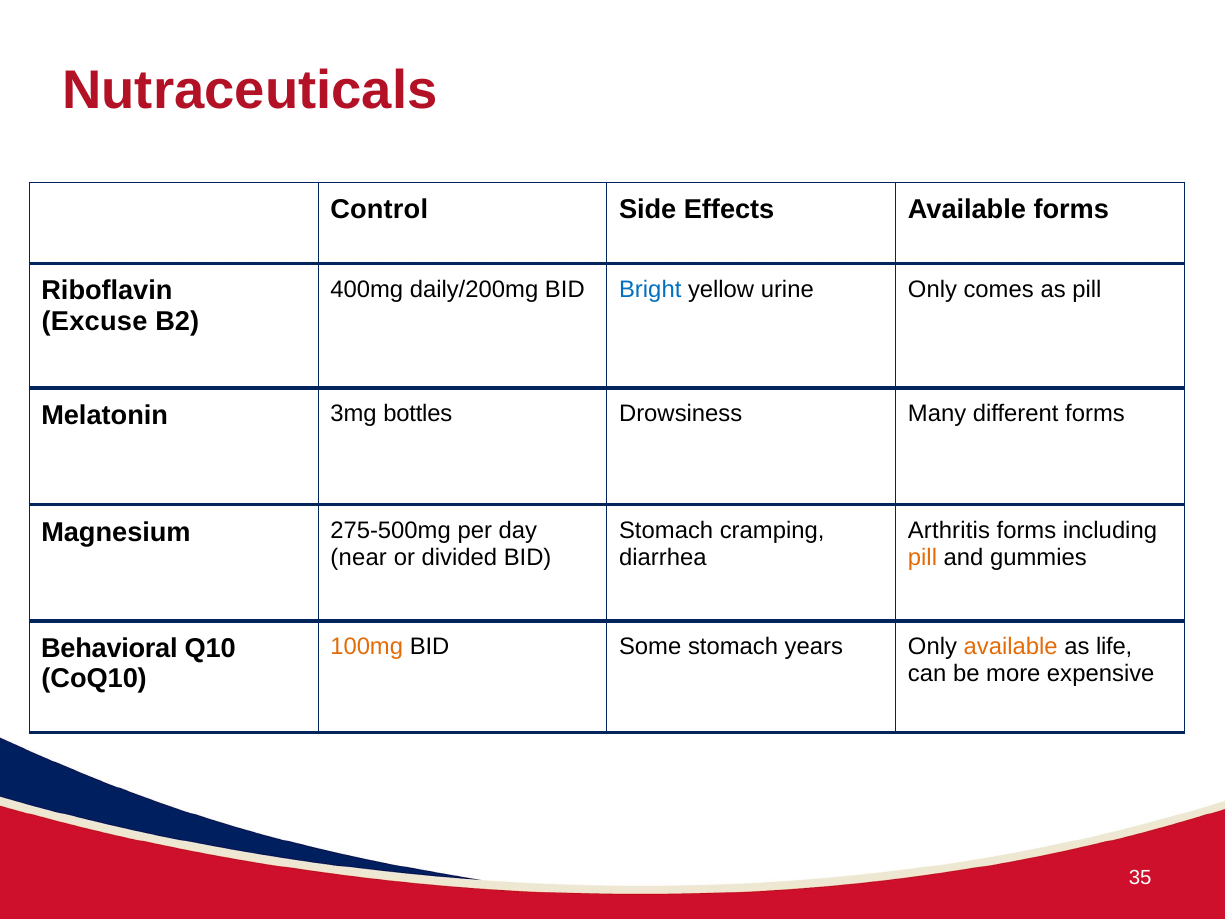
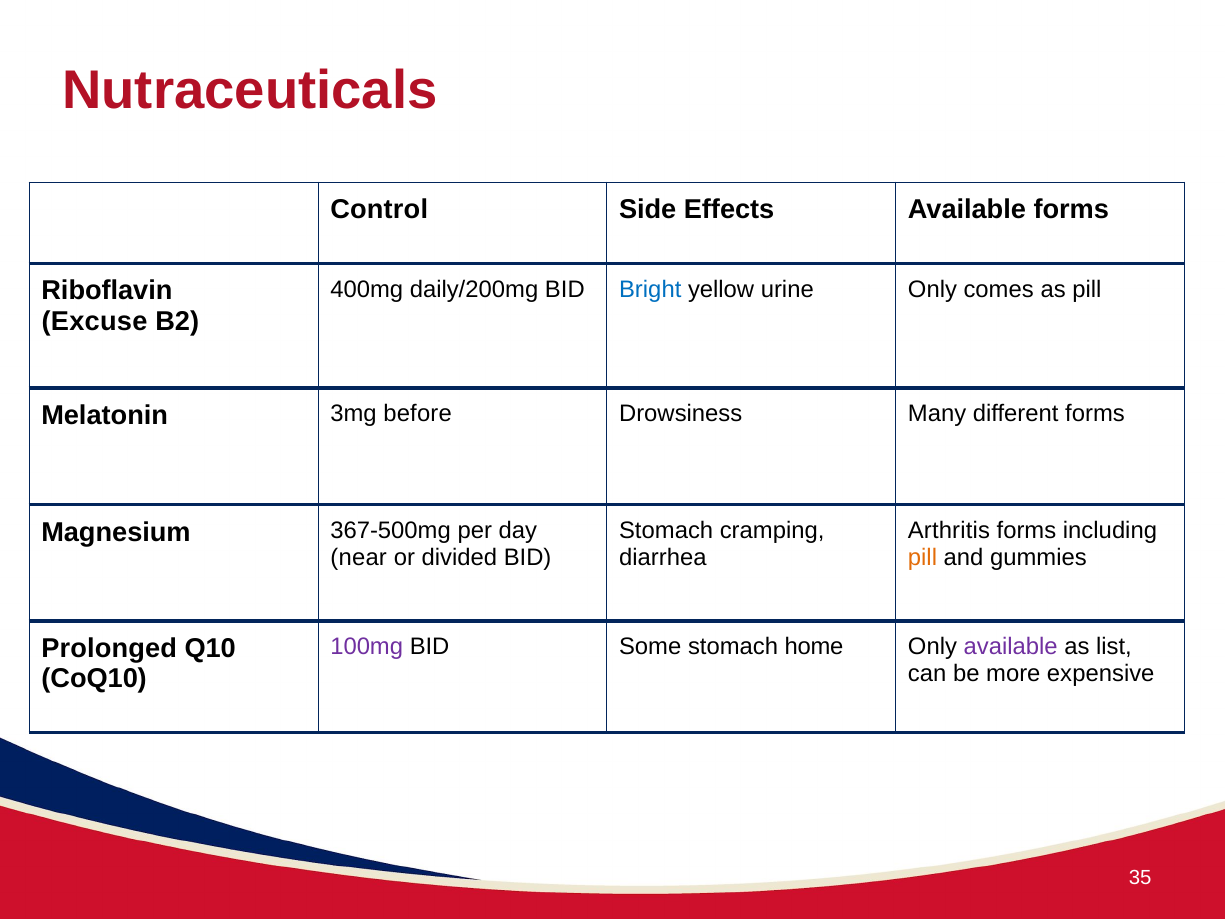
bottles: bottles -> before
275-500mg: 275-500mg -> 367-500mg
100mg colour: orange -> purple
years: years -> home
available at (1011, 647) colour: orange -> purple
life: life -> list
Behavioral: Behavioral -> Prolonged
